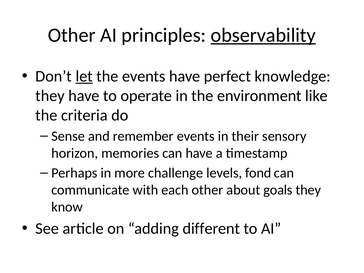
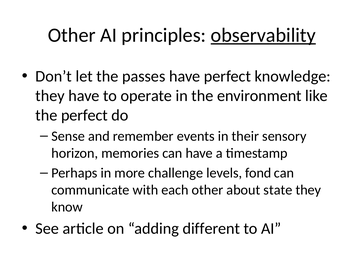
let underline: present -> none
the events: events -> passes
the criteria: criteria -> perfect
goals: goals -> state
